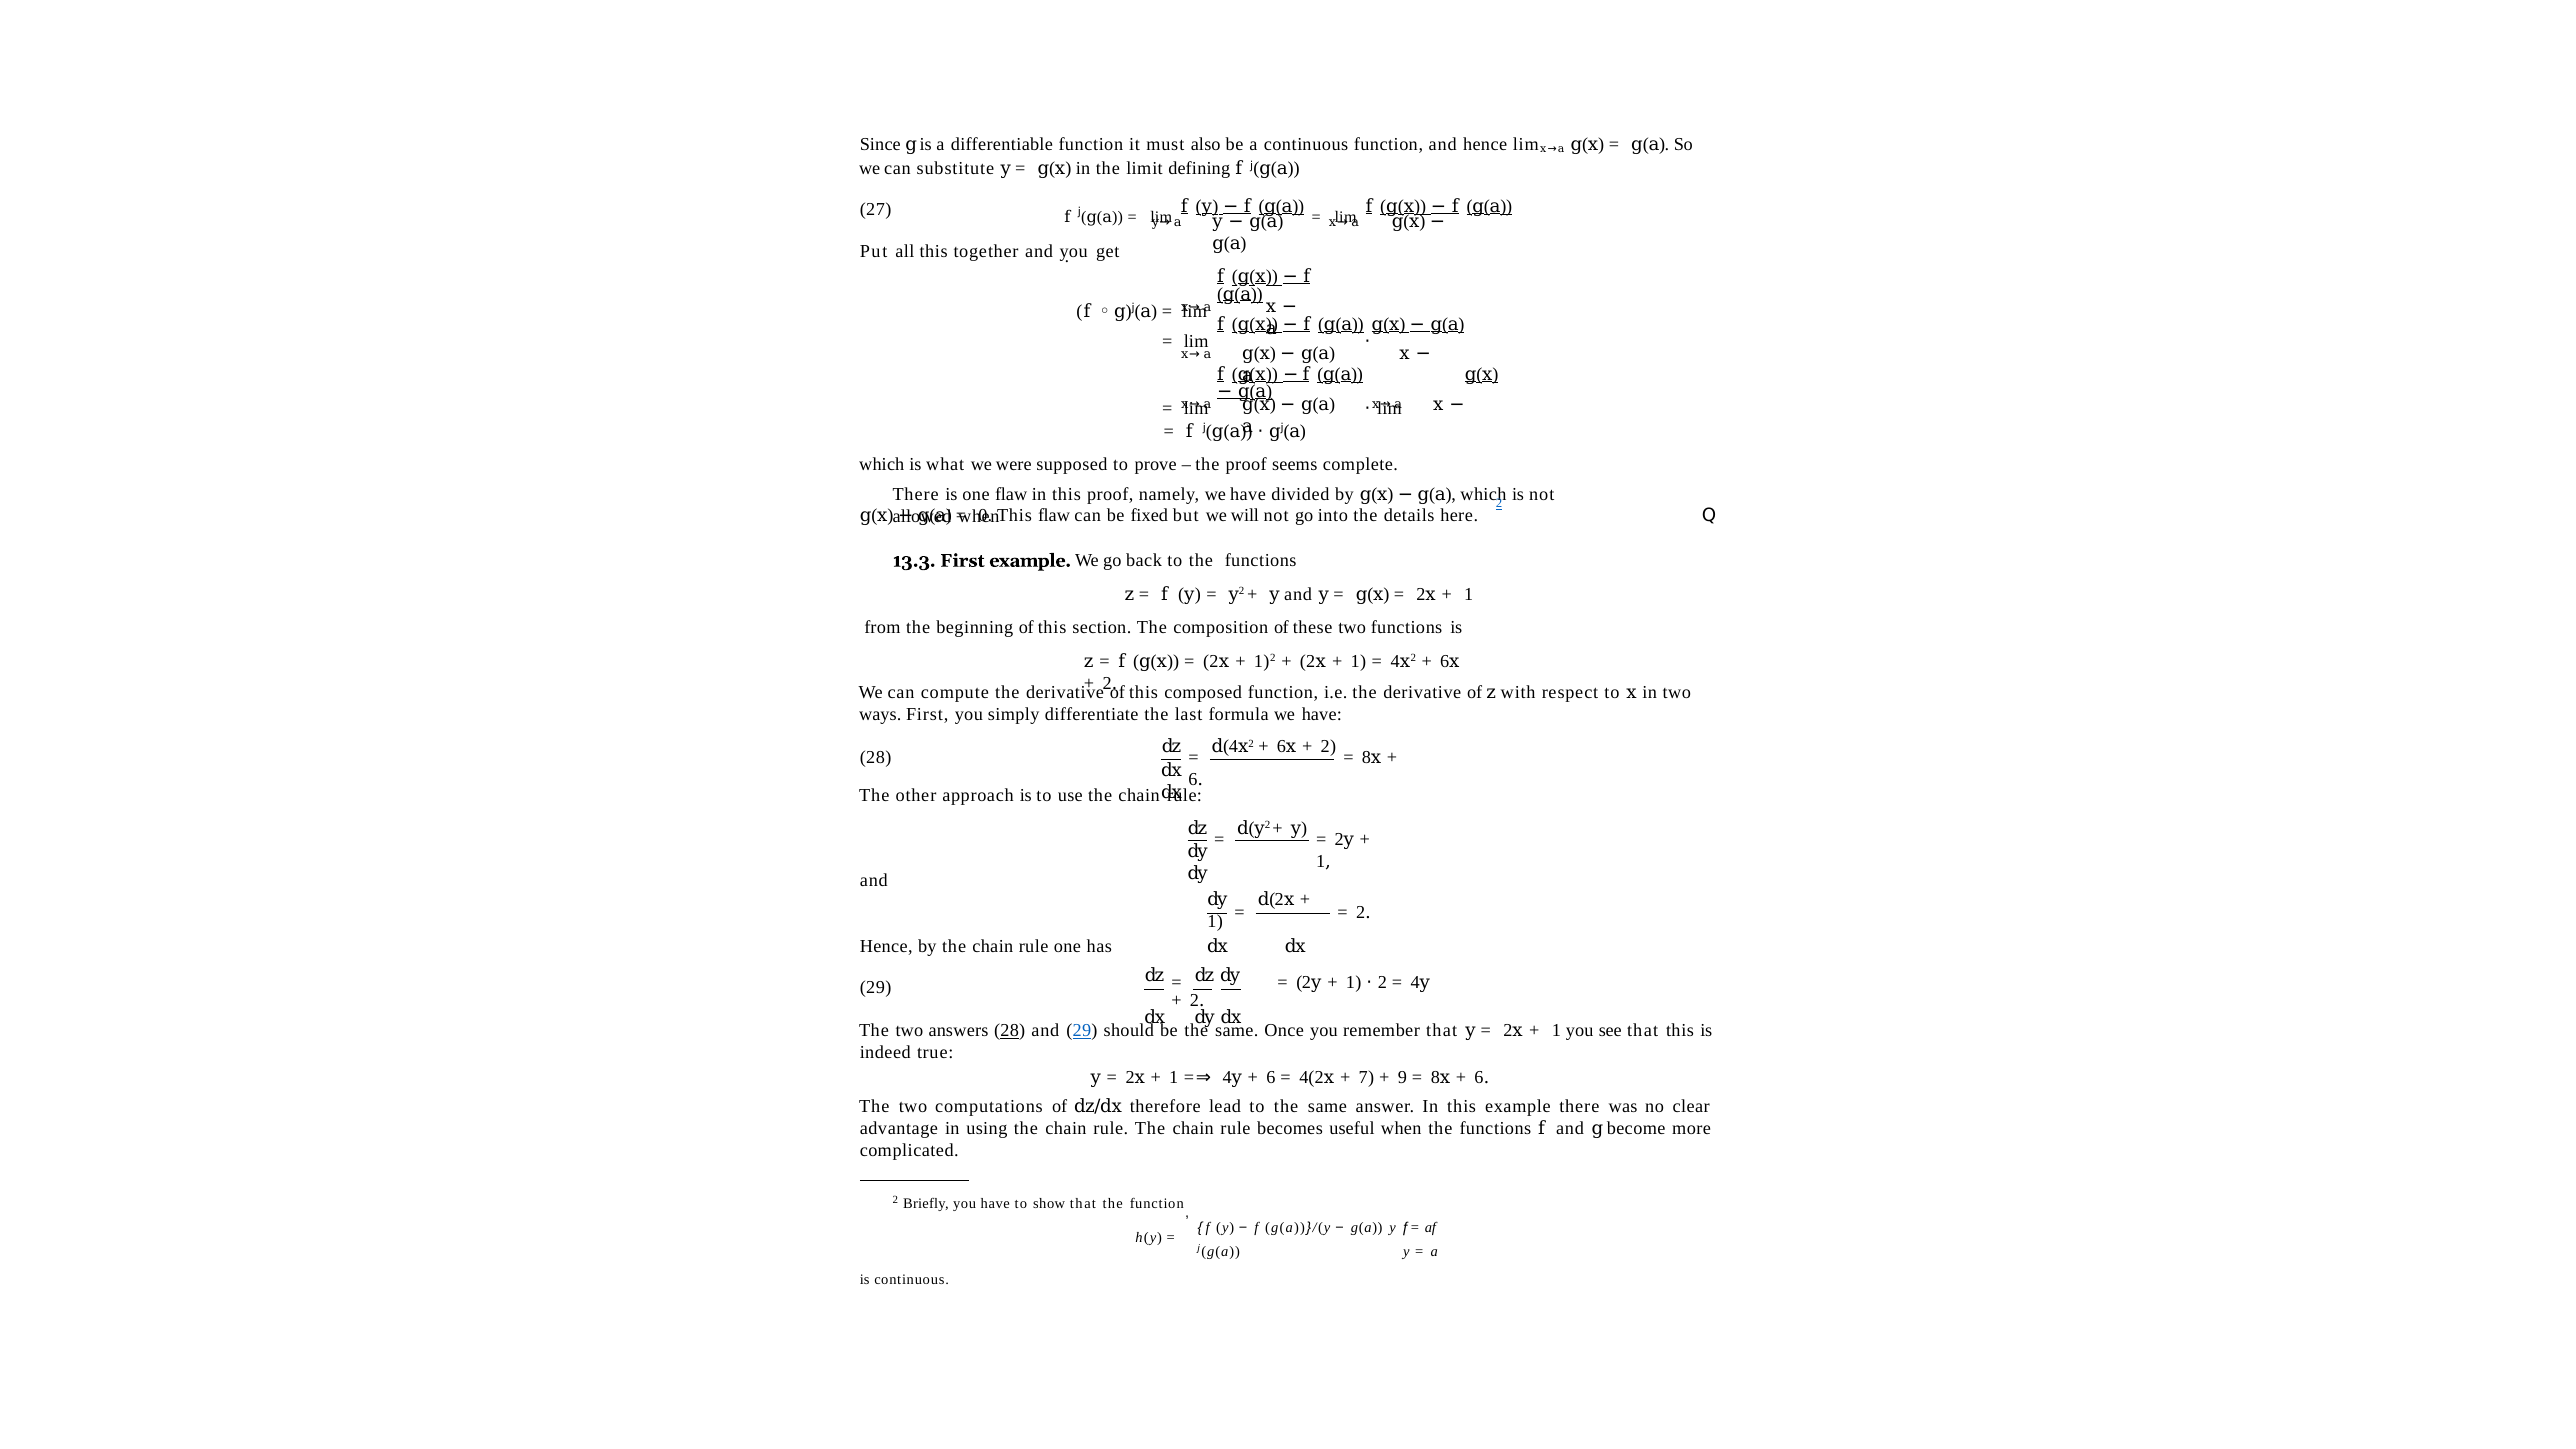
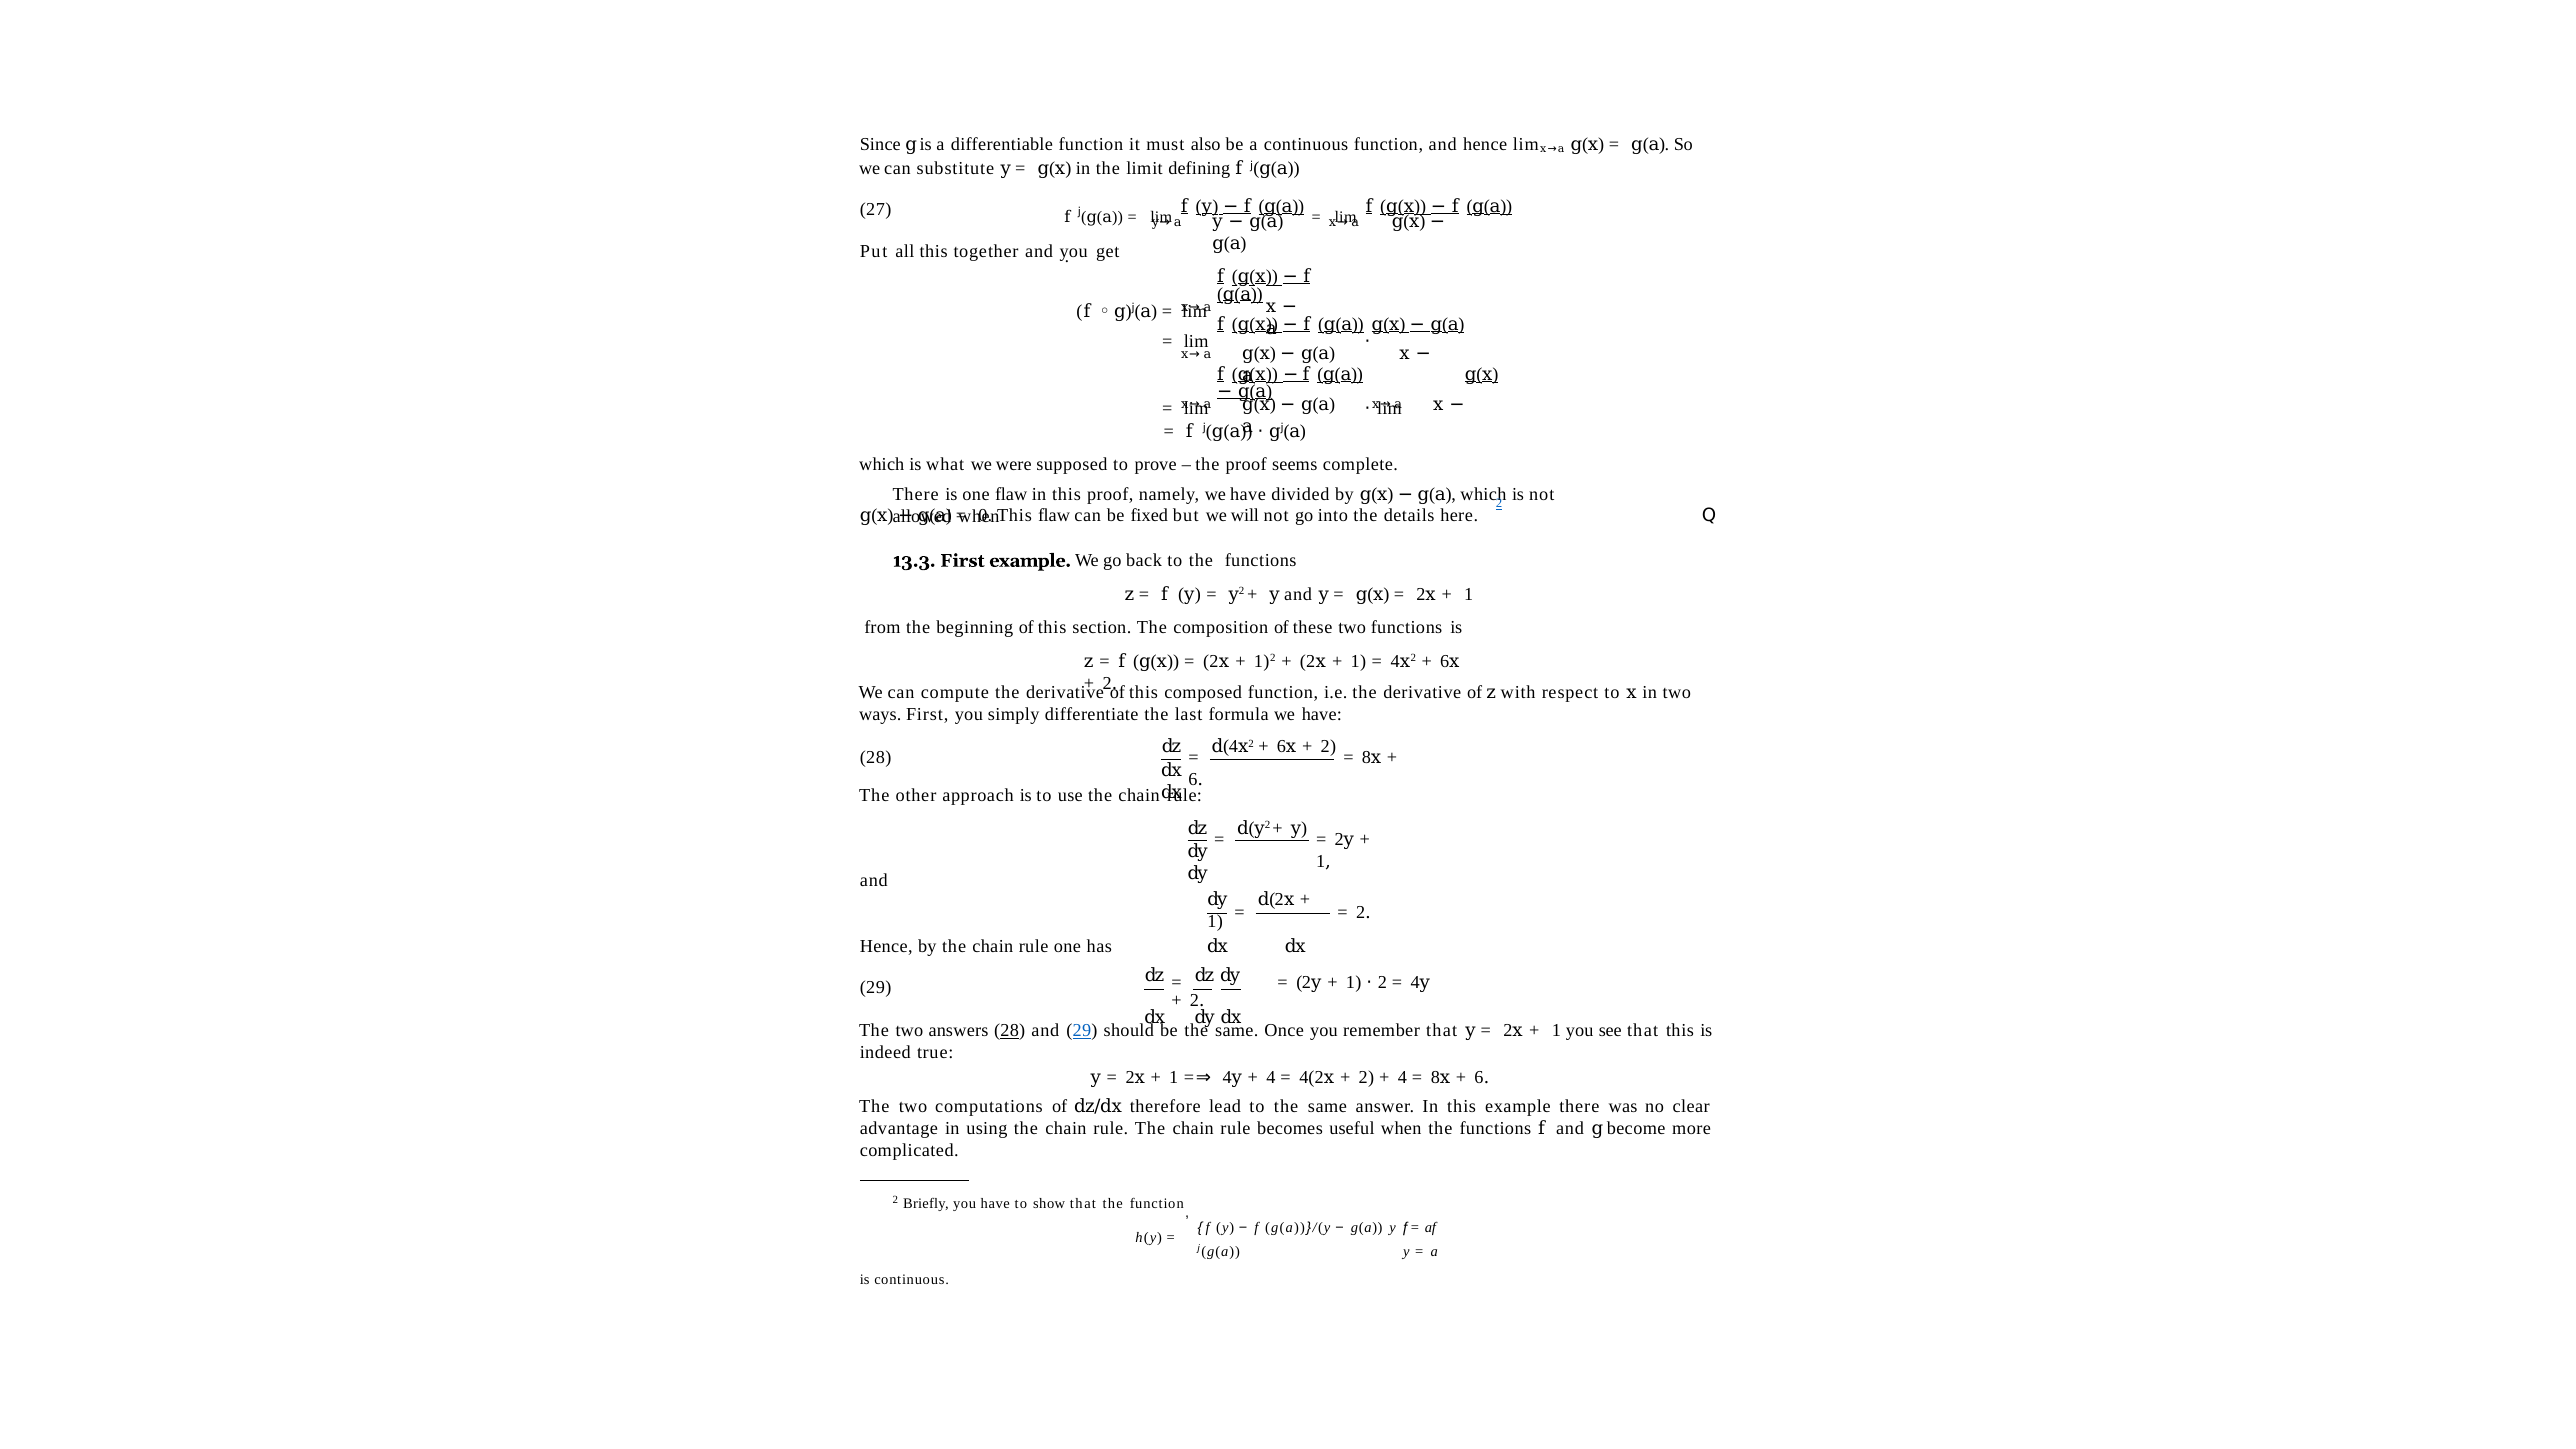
6 at (1271, 1077): 6 -> 4
7 at (1366, 1077): 7 -> 2
9 at (1402, 1077): 9 -> 4
